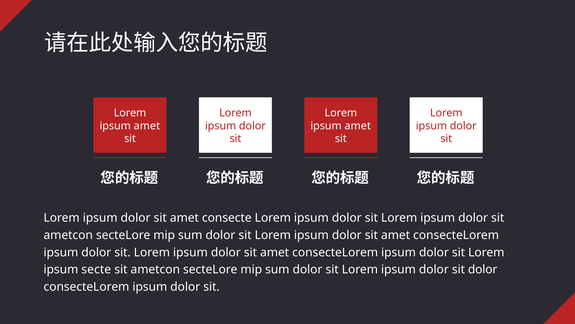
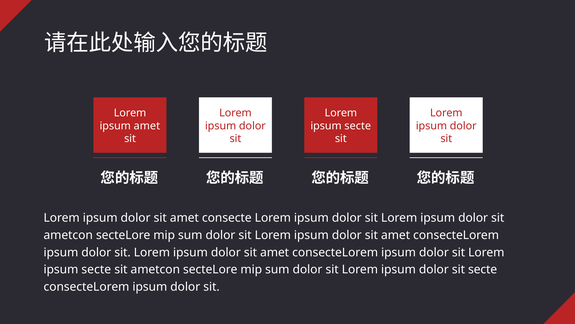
amet at (358, 126): amet -> secte
sit dolor: dolor -> secte
